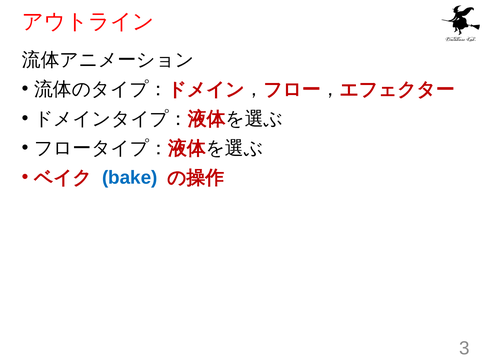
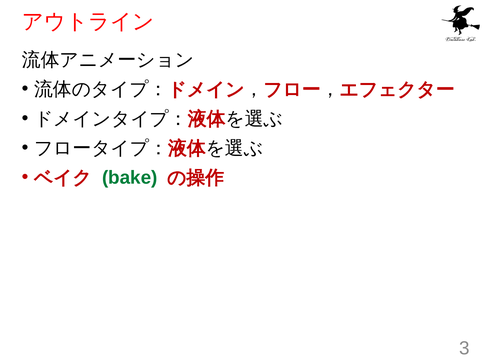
bake colour: blue -> green
